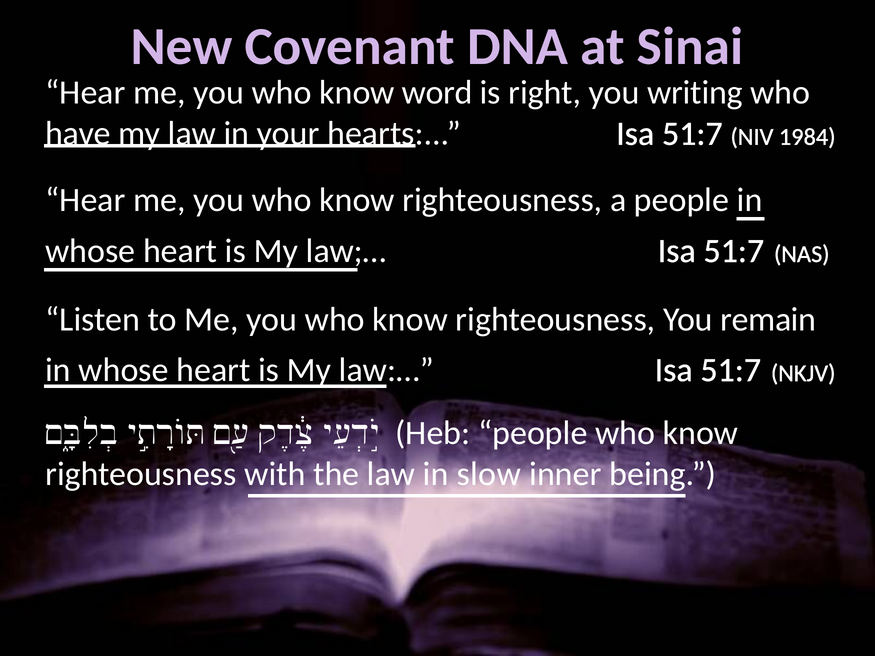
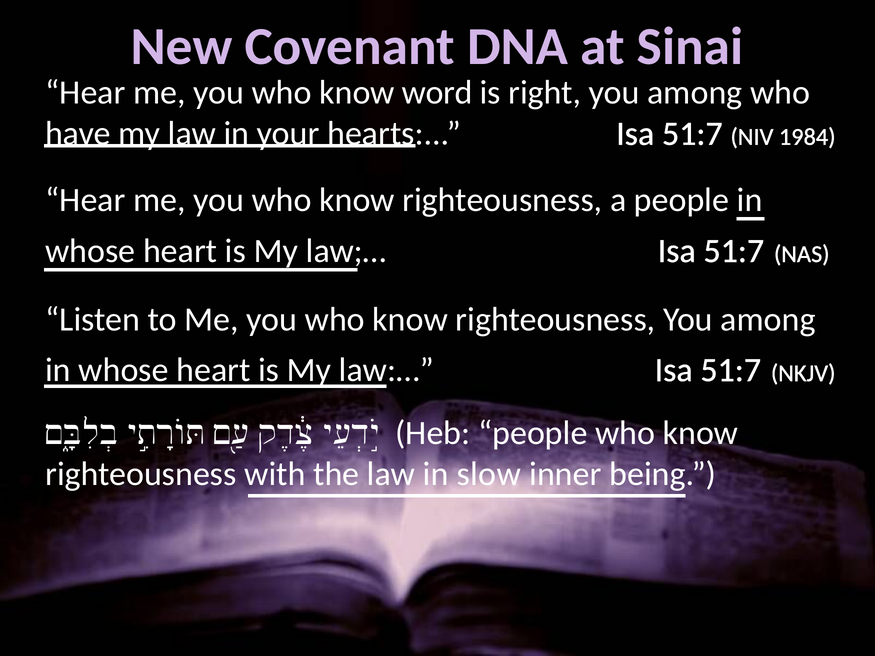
right you writing: writing -> among
righteousness You remain: remain -> among
